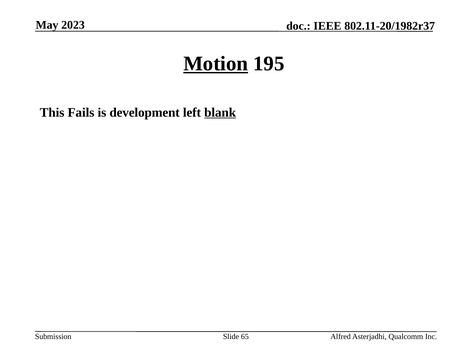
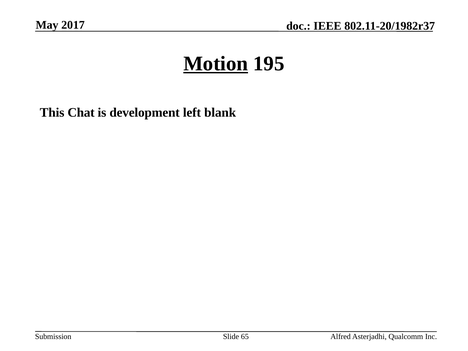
2023: 2023 -> 2017
Fails: Fails -> Chat
blank underline: present -> none
